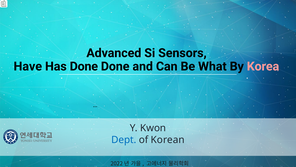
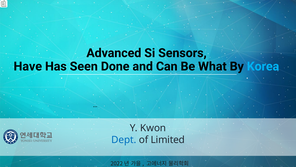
Has Done: Done -> Seen
Korea colour: pink -> light blue
Korean: Korean -> Limited
